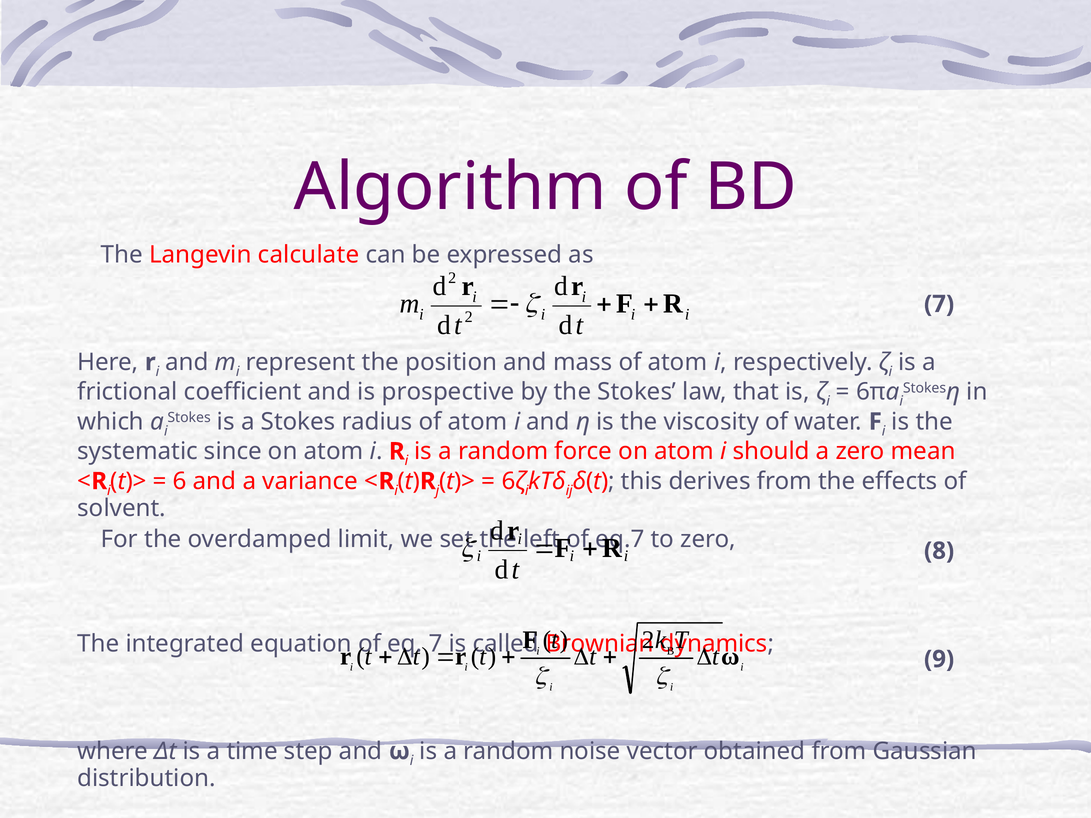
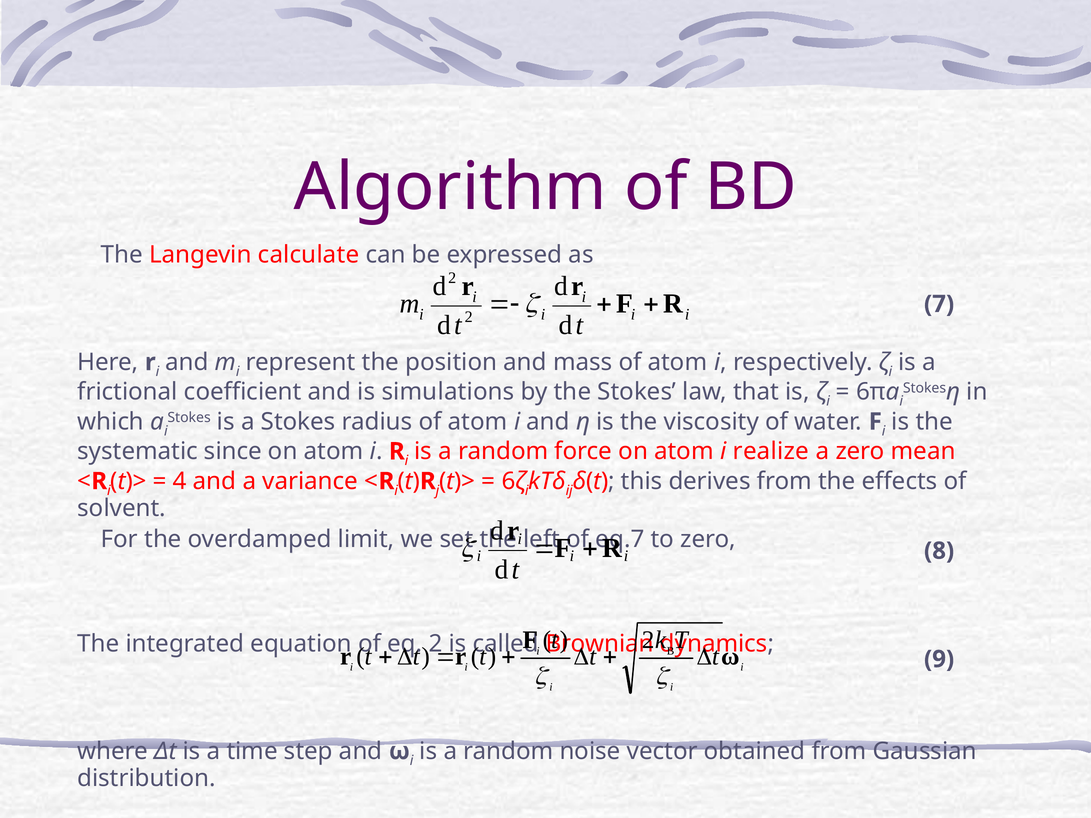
prospective: prospective -> simulations
should: should -> realize
6: 6 -> 4
7 at (435, 644): 7 -> 2
